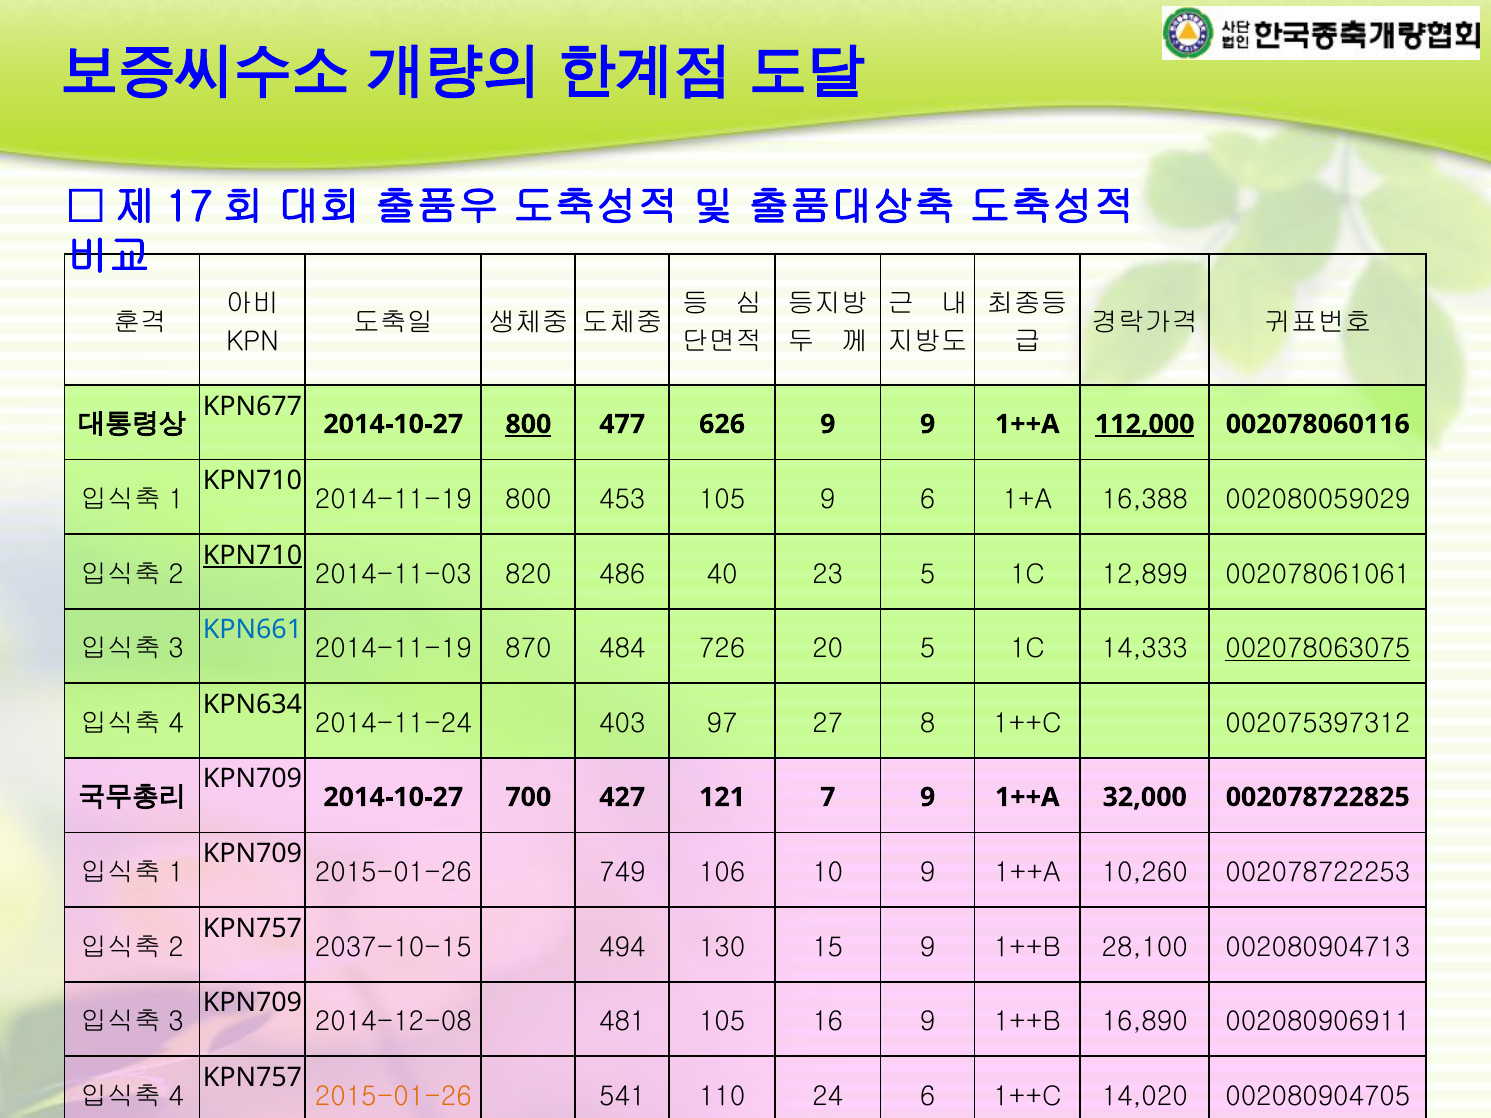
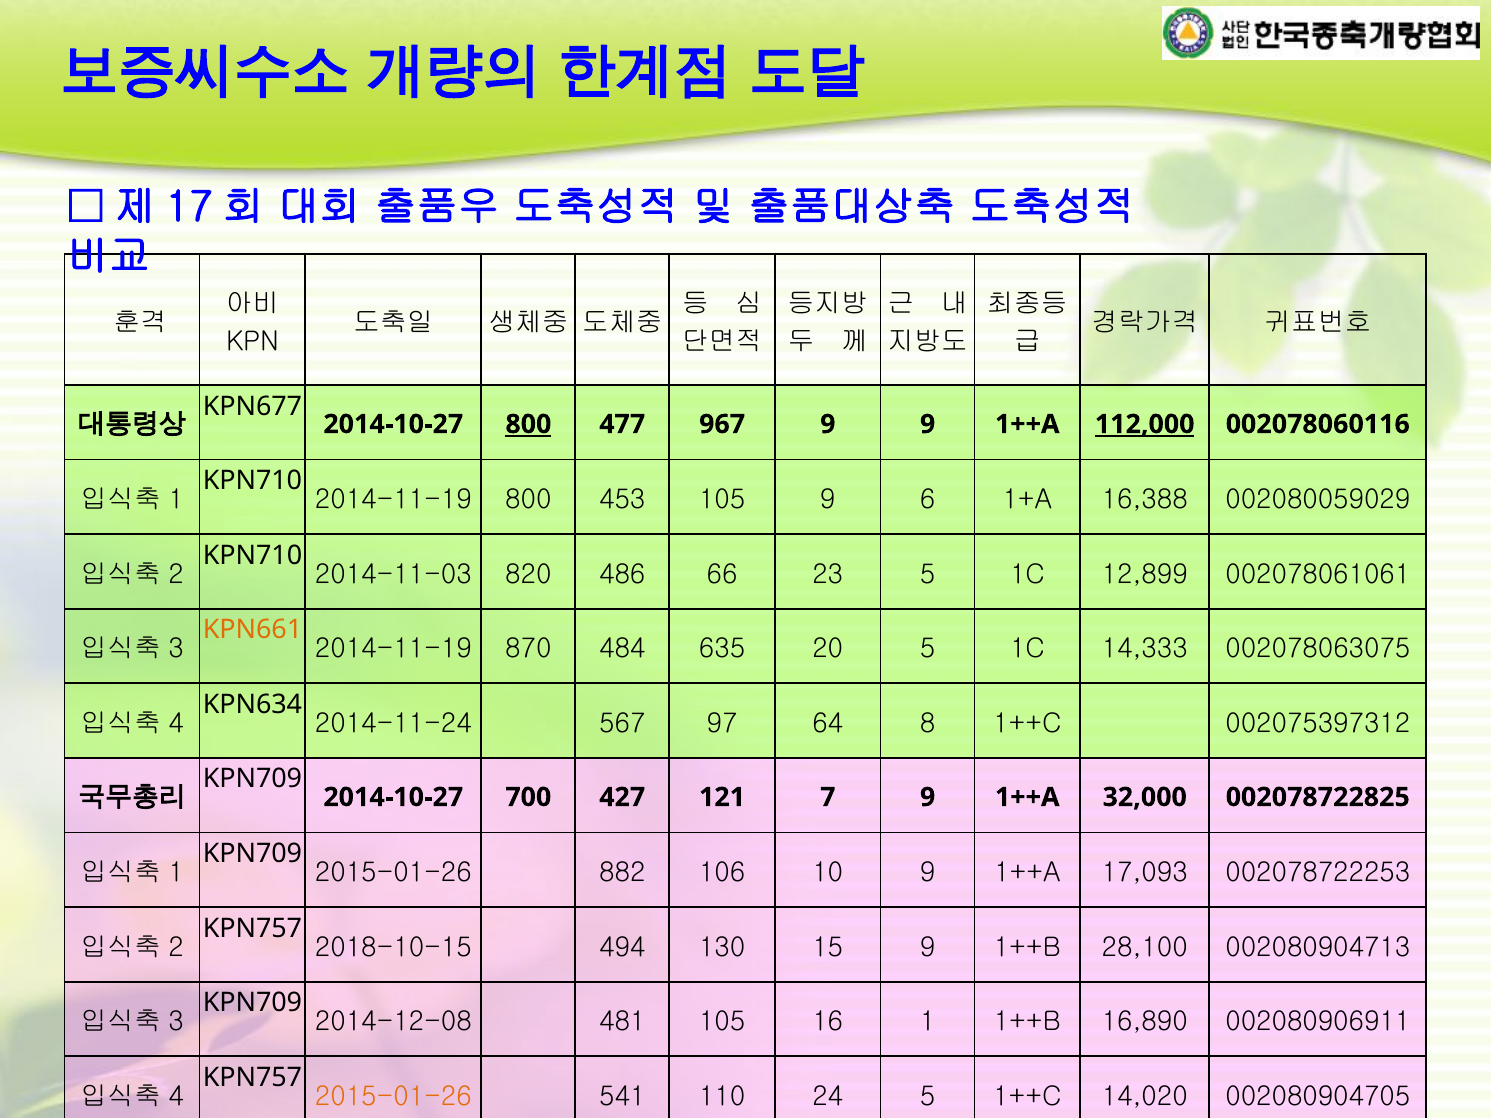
626: 626 -> 967
KPN710 at (253, 555) underline: present -> none
40: 40 -> 66
KPN661 colour: blue -> orange
726: 726 -> 635
002078063075 underline: present -> none
403: 403 -> 567
27: 27 -> 64
749: 749 -> 882
10,260: 10,260 -> 17,093
2037-10-15: 2037-10-15 -> 2018-10-15
16 9: 9 -> 1
24 6: 6 -> 5
